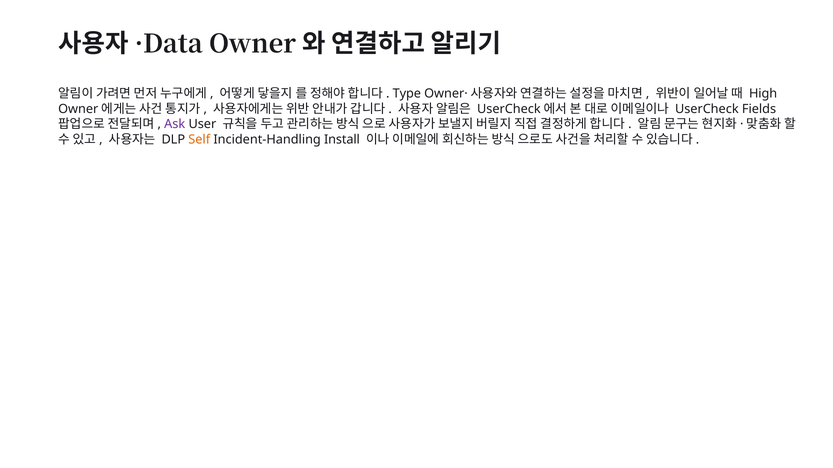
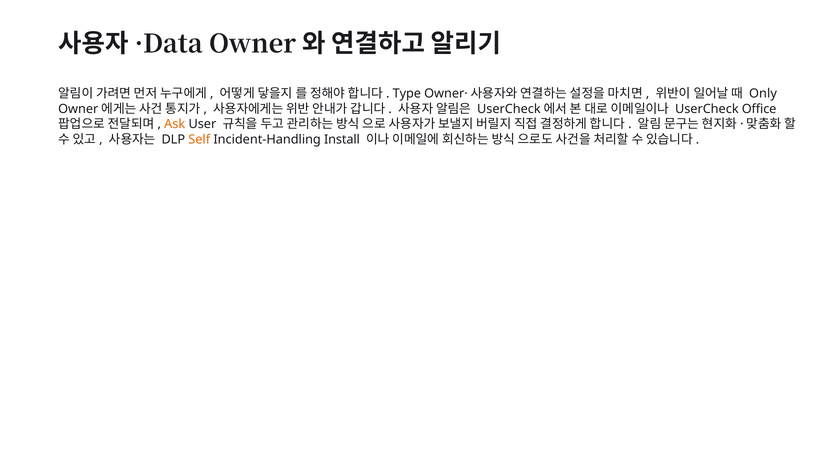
High: High -> Only
Fields: Fields -> Office
Ask colour: purple -> orange
